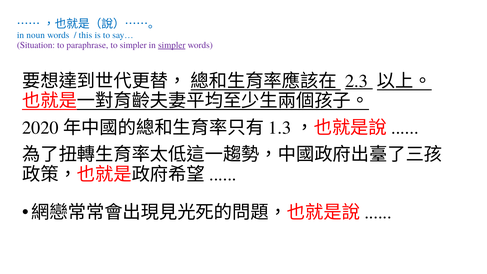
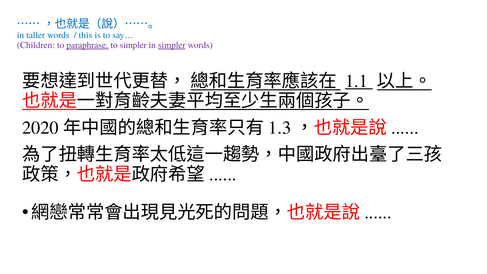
noun: noun -> taller
Situation: Situation -> Children
paraphrase underline: none -> present
2.3: 2.3 -> 1.1
